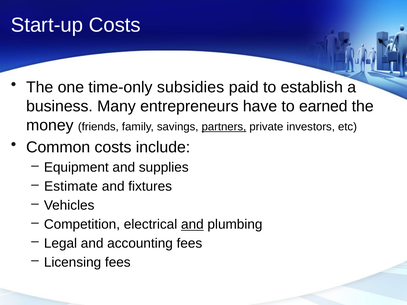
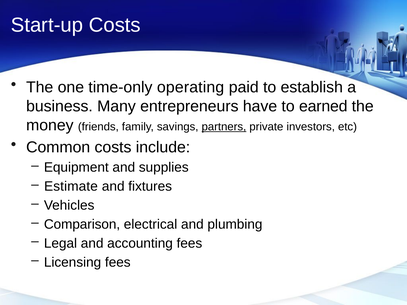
subsidies: subsidies -> operating
Competition: Competition -> Comparison
and at (192, 225) underline: present -> none
